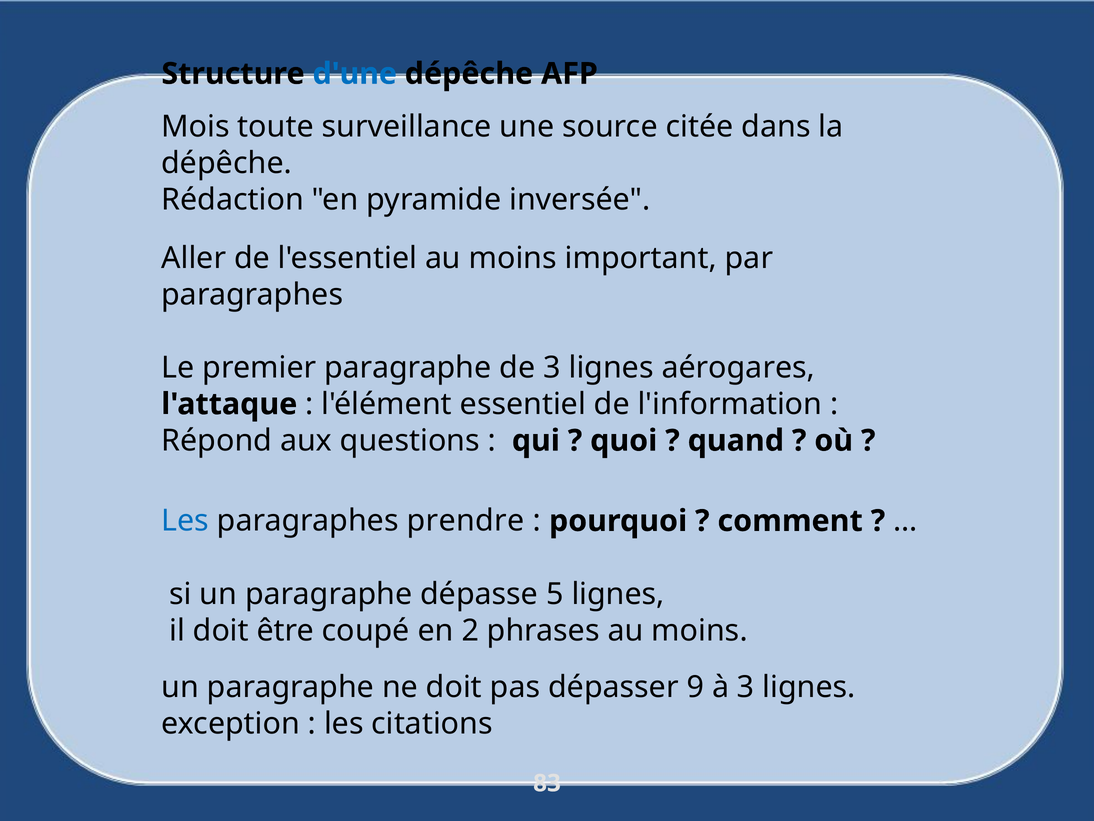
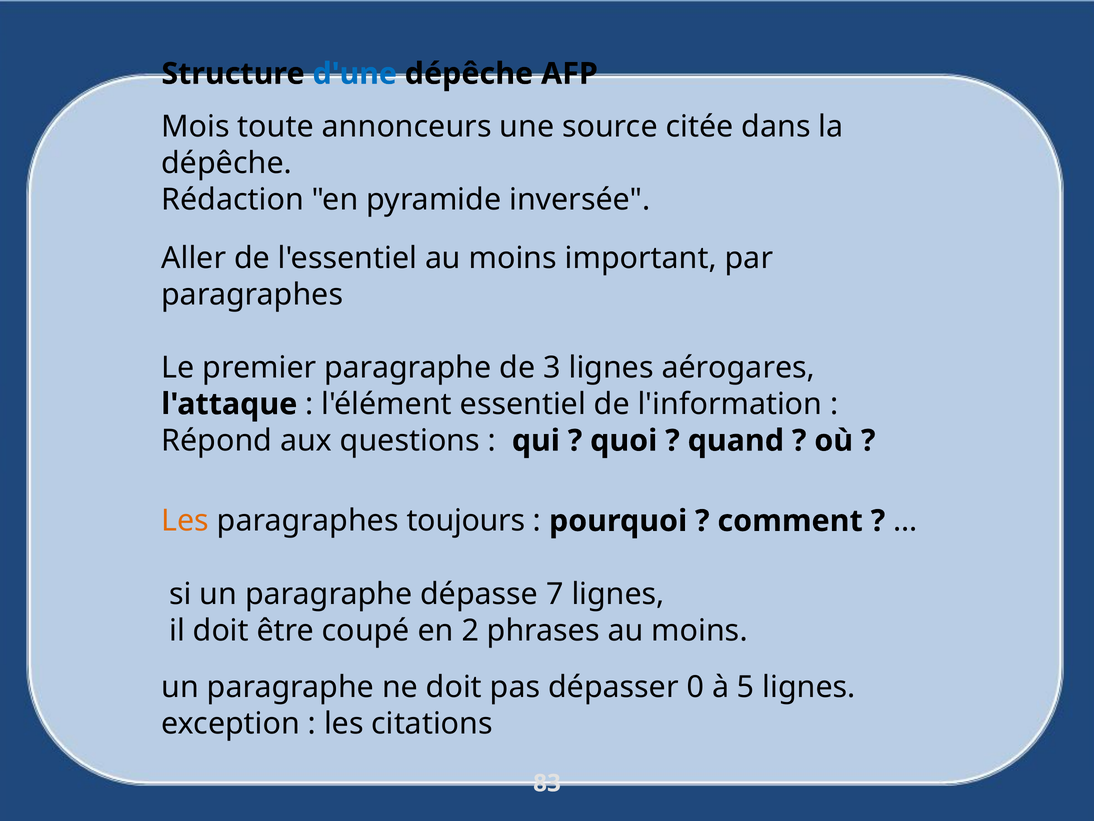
surveillance: surveillance -> annonceurs
Les at (185, 521) colour: blue -> orange
prendre: prendre -> toujours
5: 5 -> 7
9: 9 -> 0
à 3: 3 -> 5
